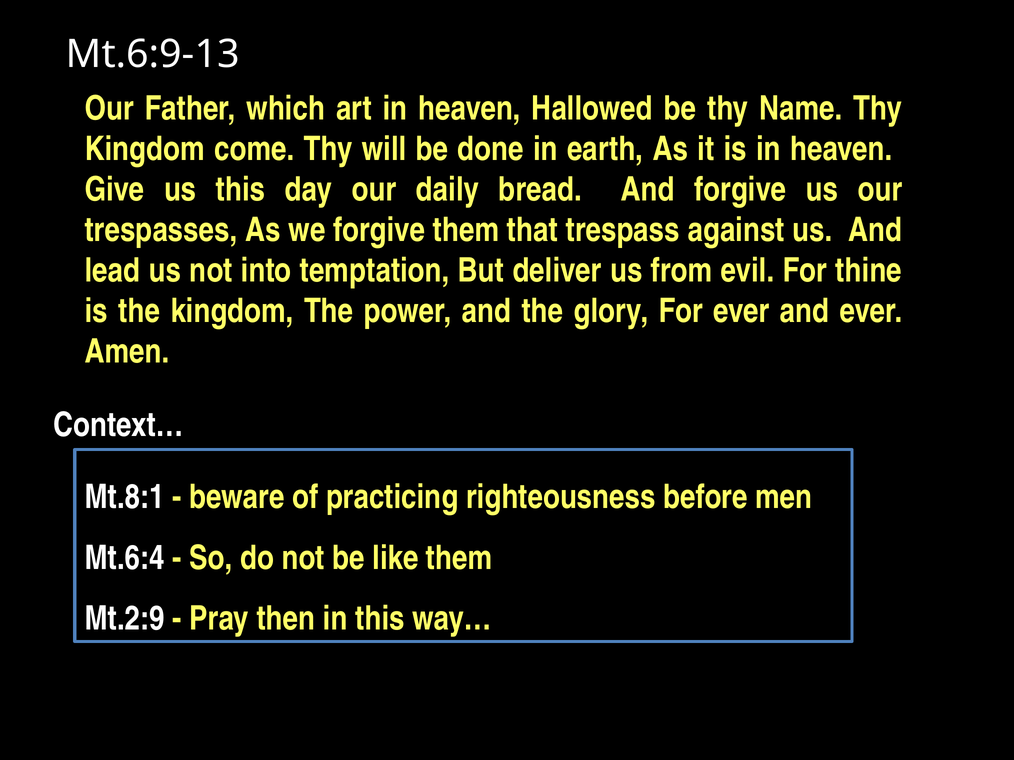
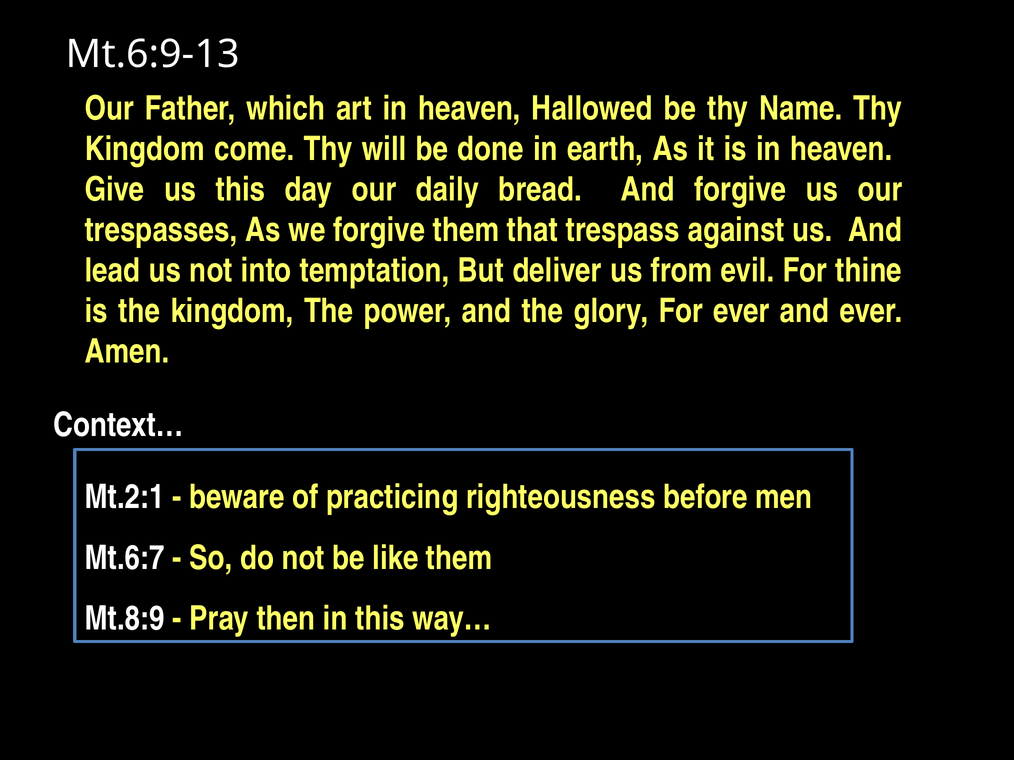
Mt.8:1: Mt.8:1 -> Mt.2:1
Mt.6:4: Mt.6:4 -> Mt.6:7
Mt.2:9: Mt.2:9 -> Mt.8:9
